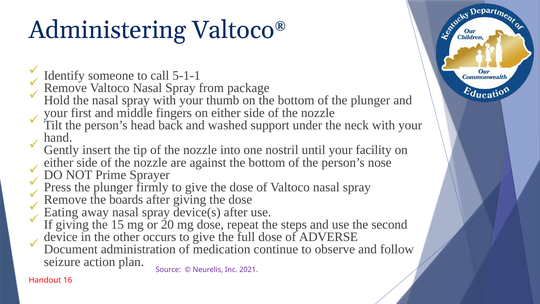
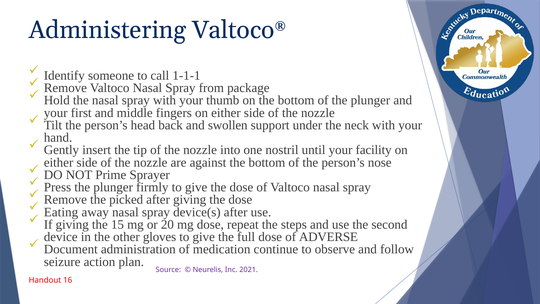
5-1-1: 5-1-1 -> 1-1-1
washed: washed -> swollen
boards: boards -> picked
occurs: occurs -> gloves
